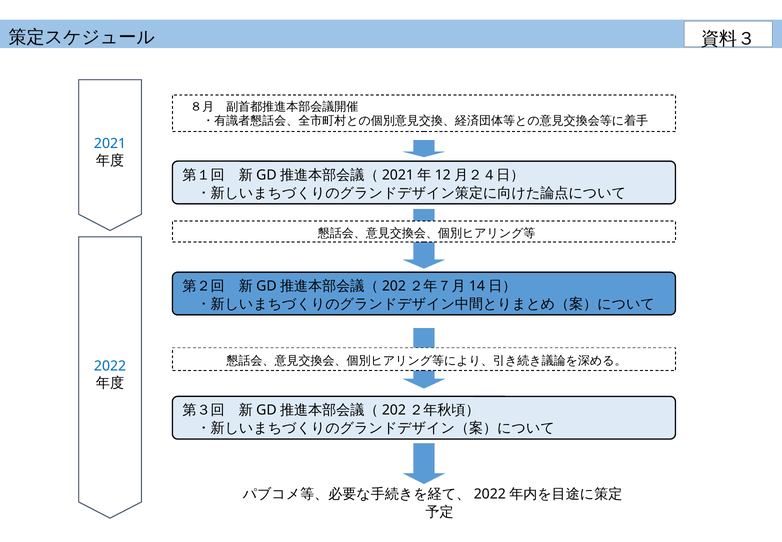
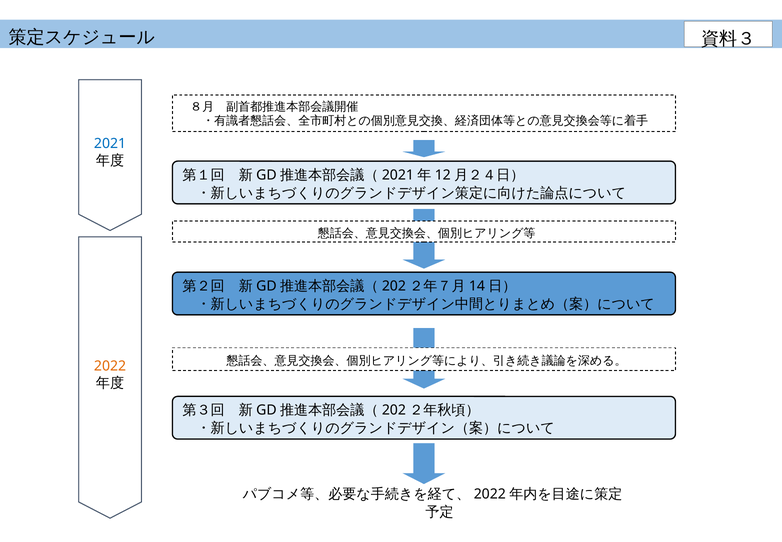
2022 colour: blue -> orange
